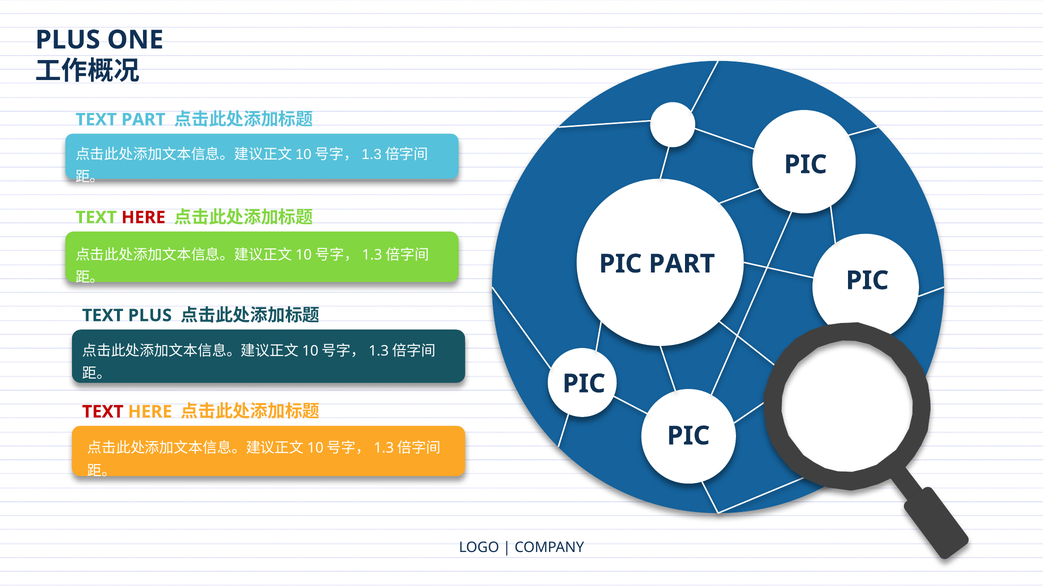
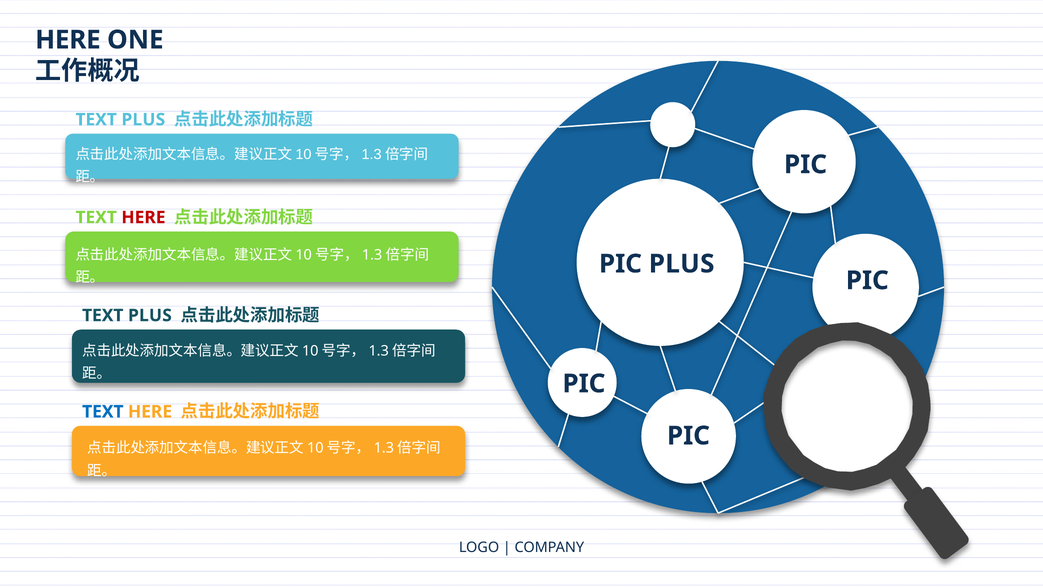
PLUS at (68, 40): PLUS -> HERE
PART at (143, 120): PART -> PLUS
PIC PART: PART -> PLUS
TEXT at (103, 412) colour: red -> blue
